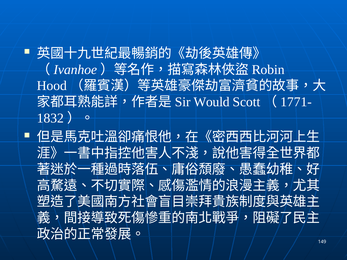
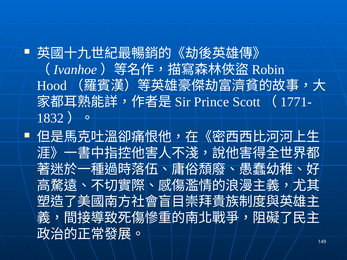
Would: Would -> Prince
